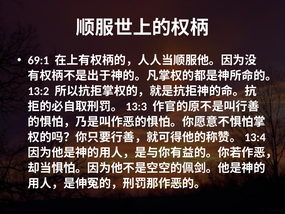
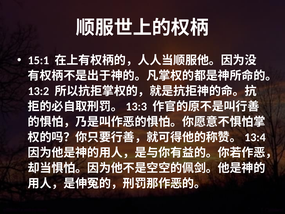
69:1: 69:1 -> 15:1
